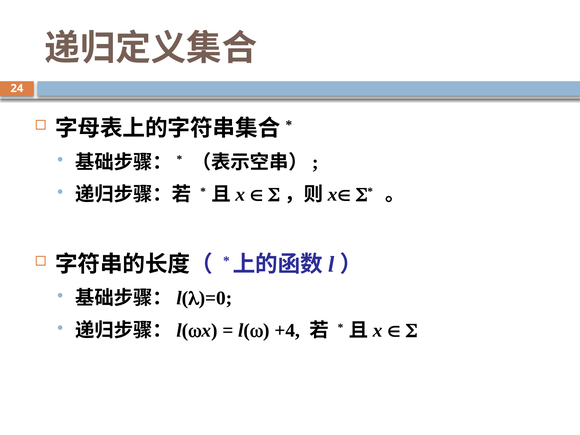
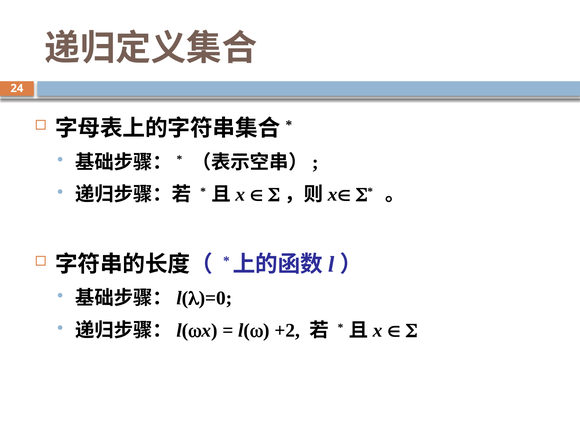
+4: +4 -> +2
